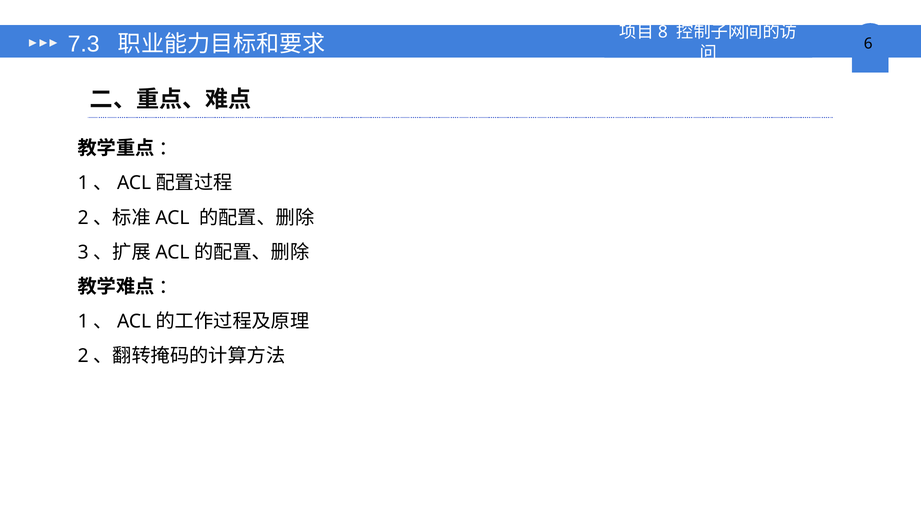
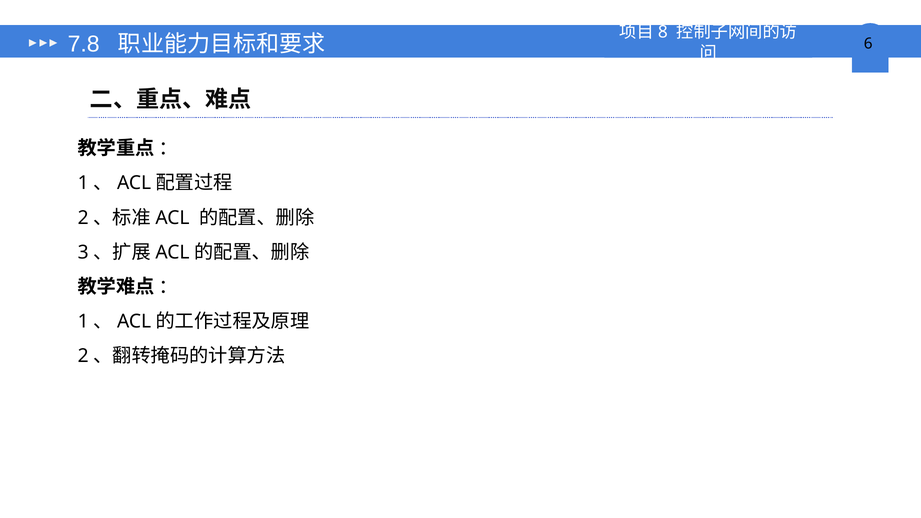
7.3: 7.3 -> 7.8
